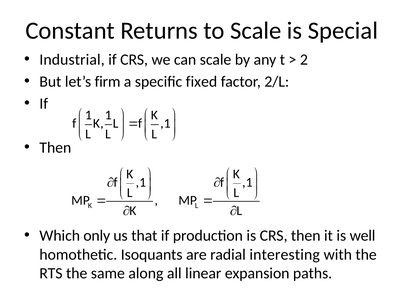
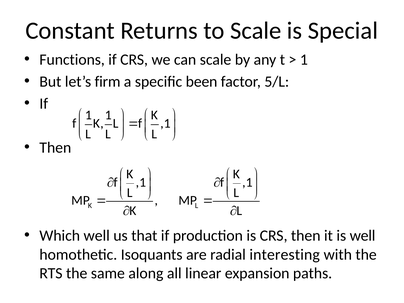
Industrial: Industrial -> Functions
2 at (304, 60): 2 -> 1
fixed: fixed -> been
2/L: 2/L -> 5/L
Which only: only -> well
